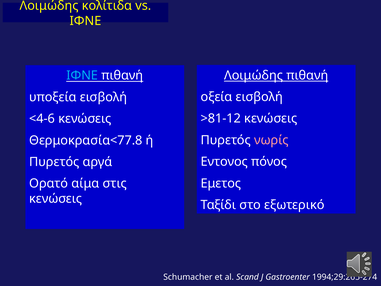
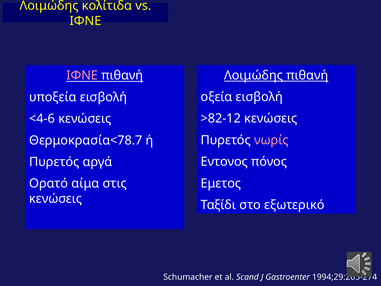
ΙΦΝΕ at (82, 75) colour: light blue -> pink
>81-12: >81-12 -> >82-12
Θερμοκρασία<77.8: Θερμοκρασία<77.8 -> Θερμοκρασία<78.7
